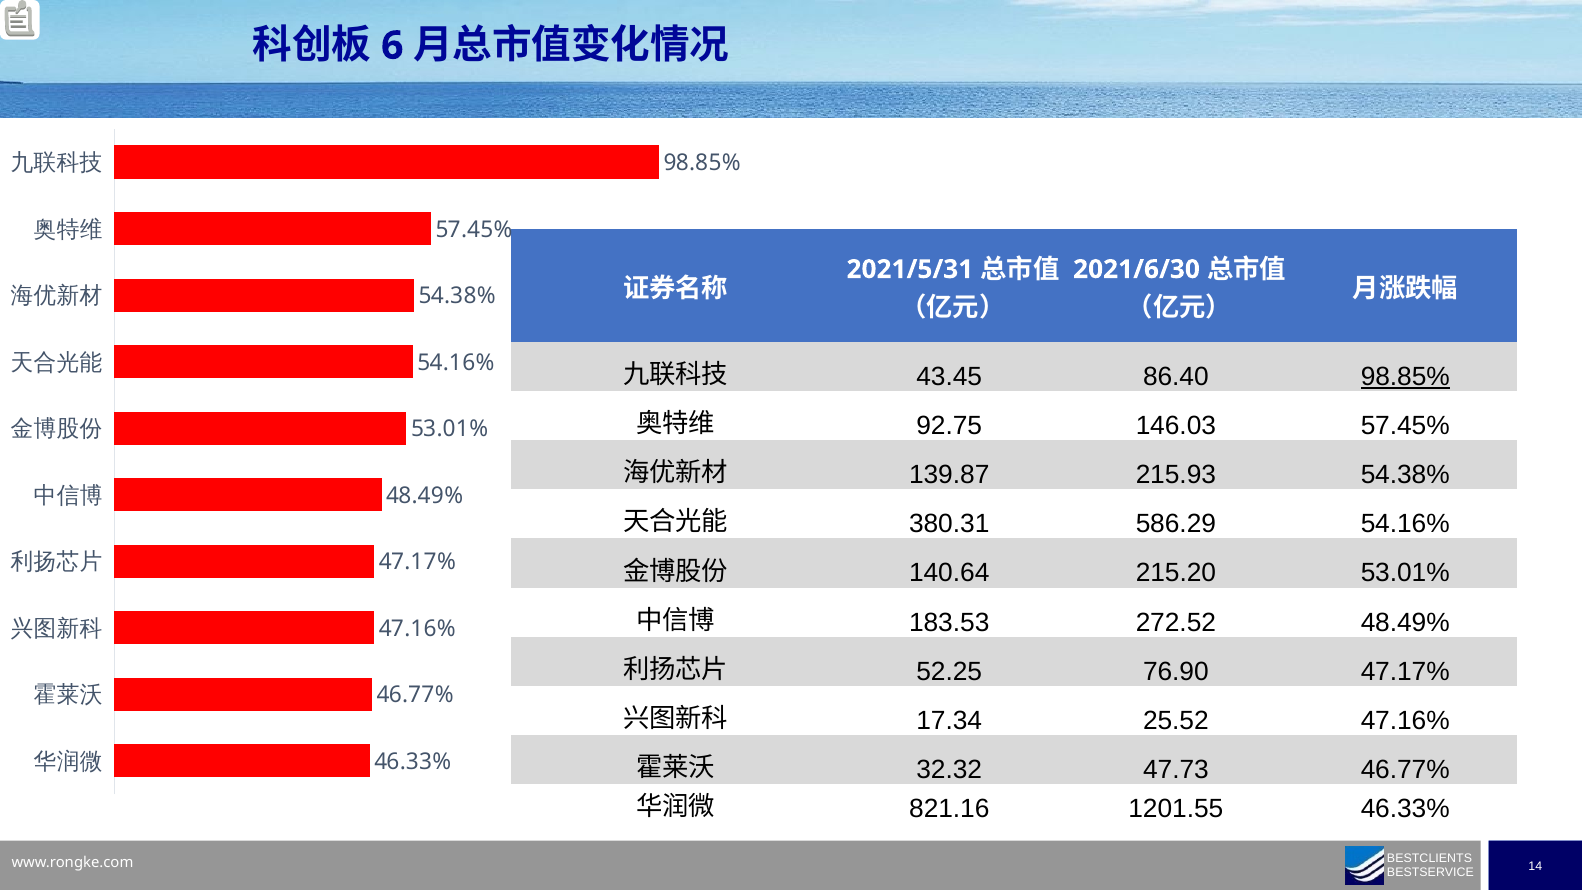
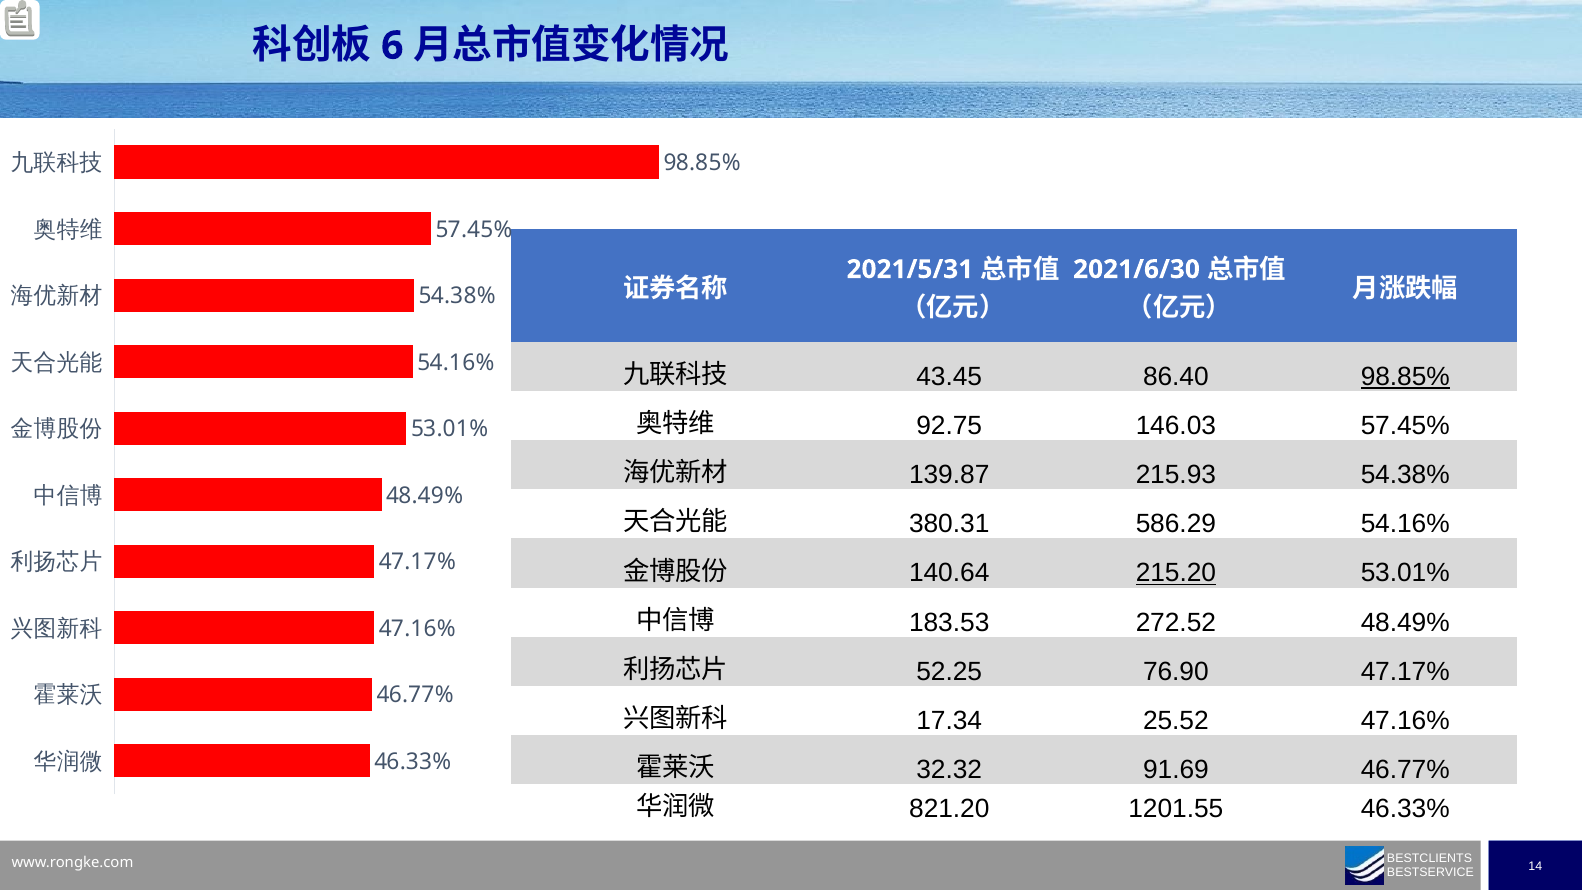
215.20 underline: none -> present
47.73: 47.73 -> 91.69
821.16: 821.16 -> 821.20
